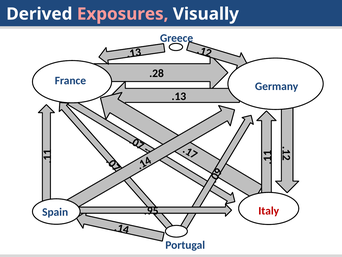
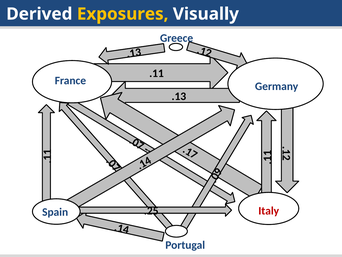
Exposures colour: pink -> yellow
.28: .28 -> .11
.95: .95 -> .25
